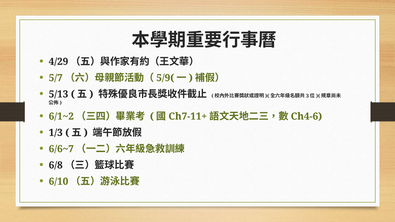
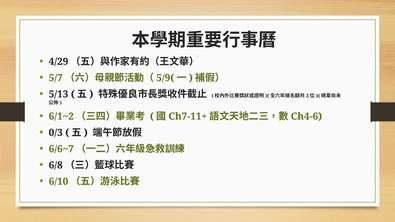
1/3: 1/3 -> 0/3
